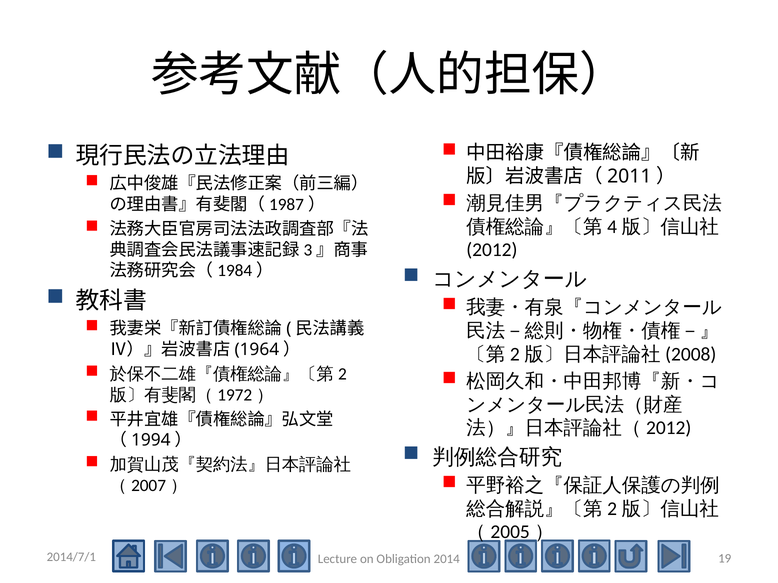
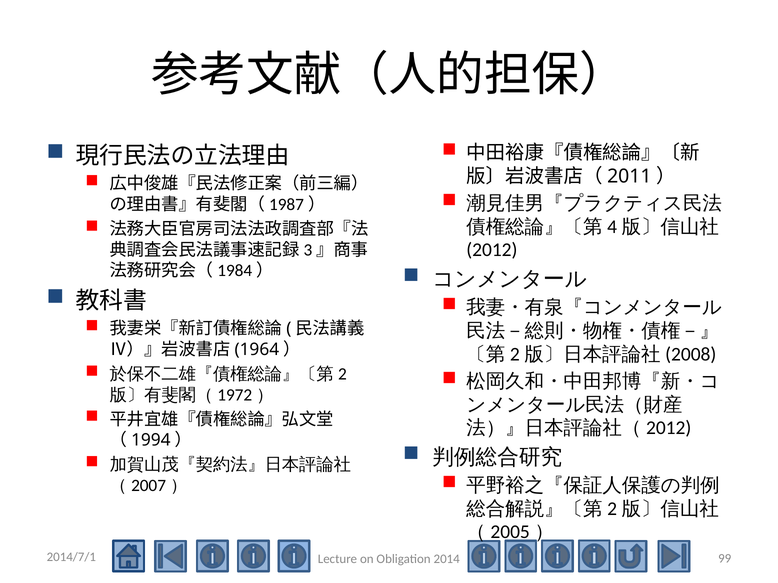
19: 19 -> 99
